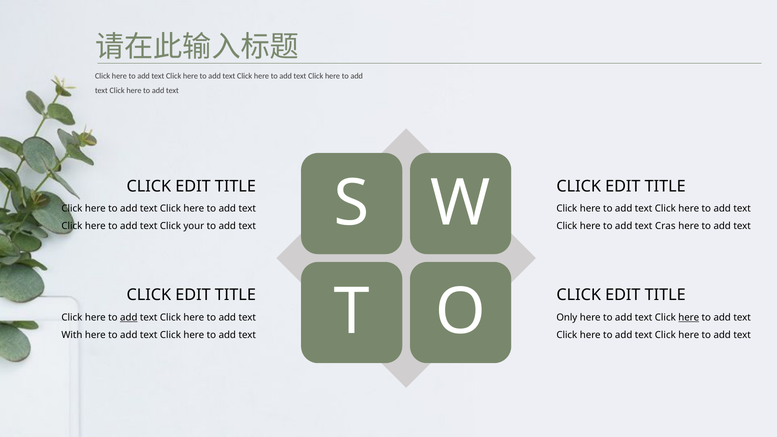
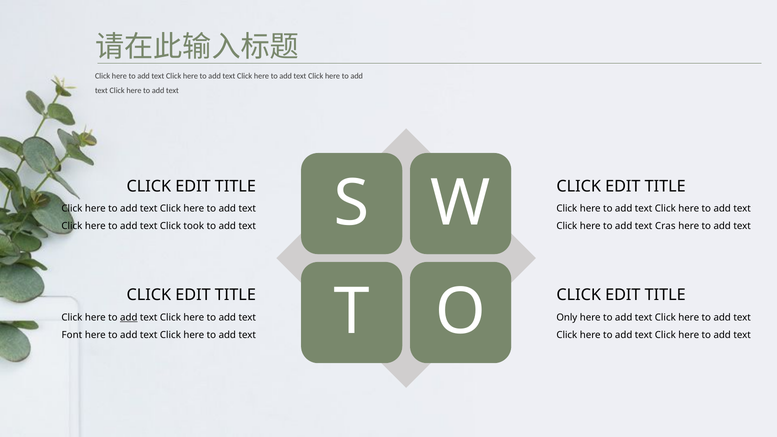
your: your -> took
here at (689, 318) underline: present -> none
With: With -> Font
